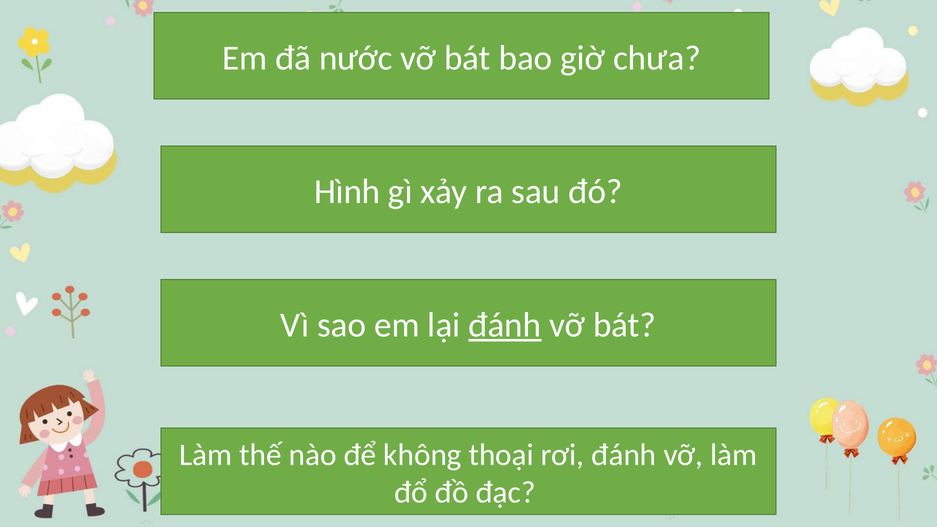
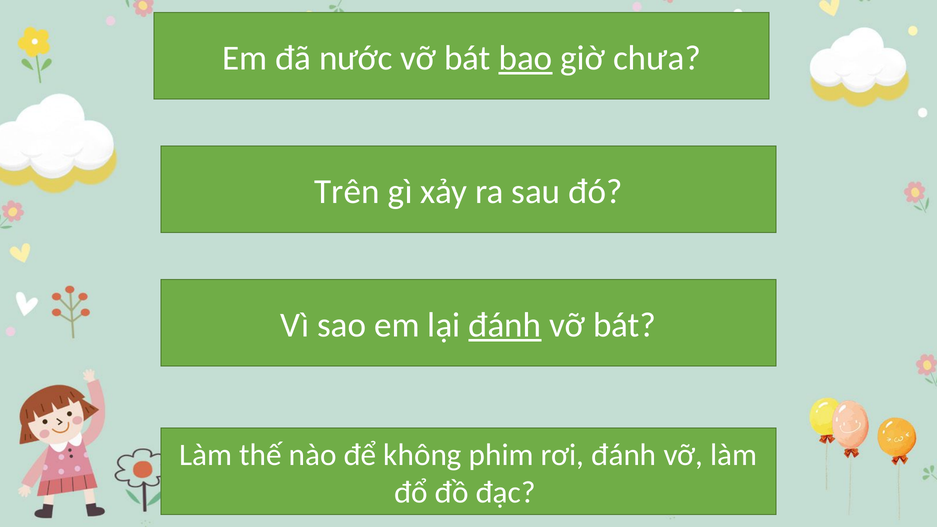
bao underline: none -> present
Hình: Hình -> Trên
thoại: thoại -> phim
